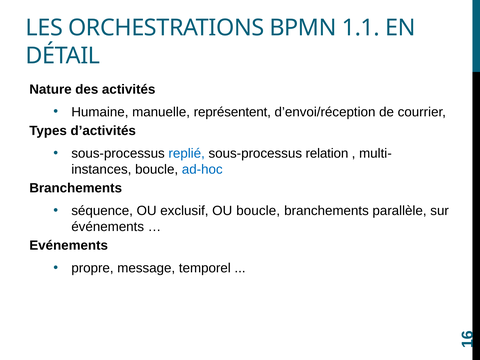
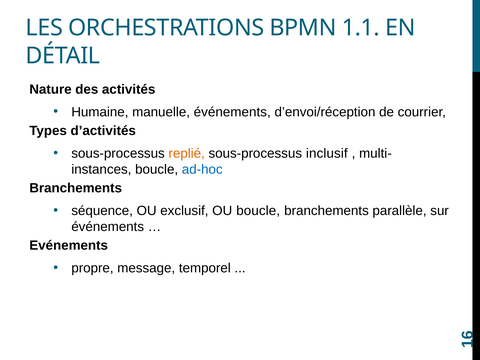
manuelle représentent: représentent -> événements
replié colour: blue -> orange
relation: relation -> inclusif
